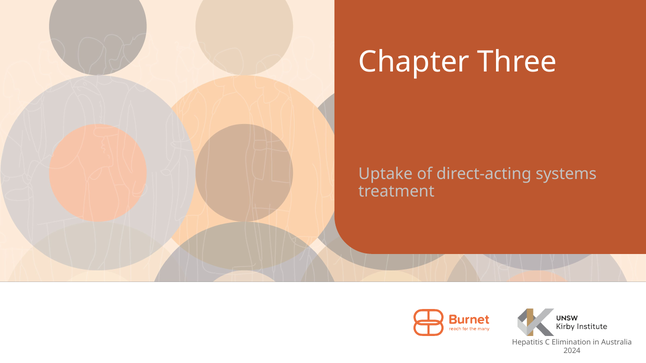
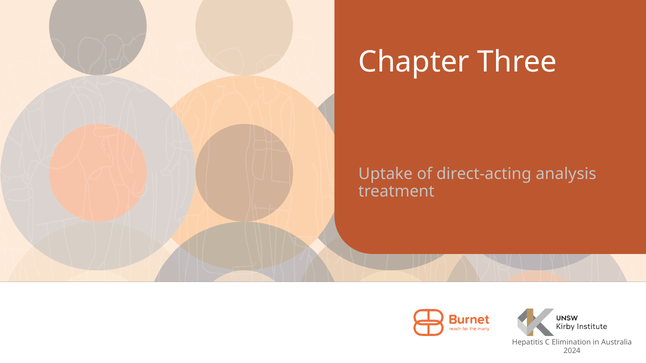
systems: systems -> analysis
